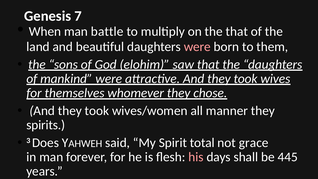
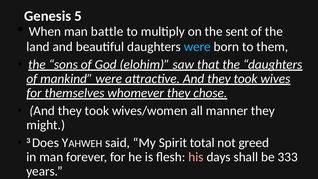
7: 7 -> 5
the that: that -> sent
were at (197, 47) colour: pink -> light blue
spirits: spirits -> might
grace: grace -> greed
445: 445 -> 333
